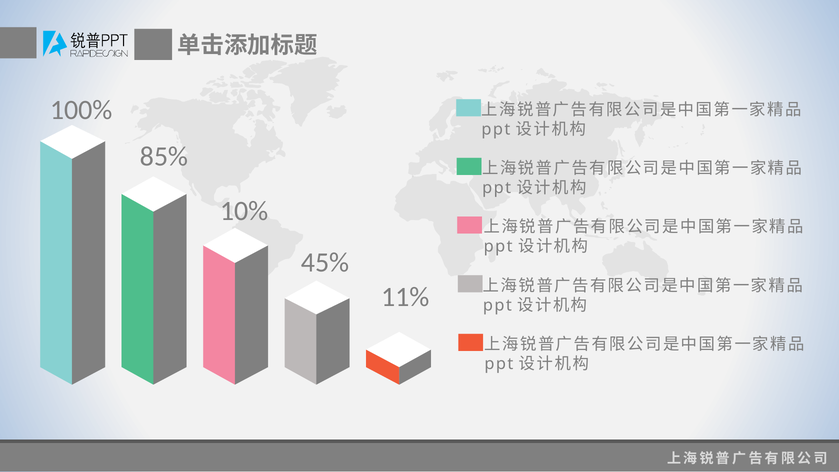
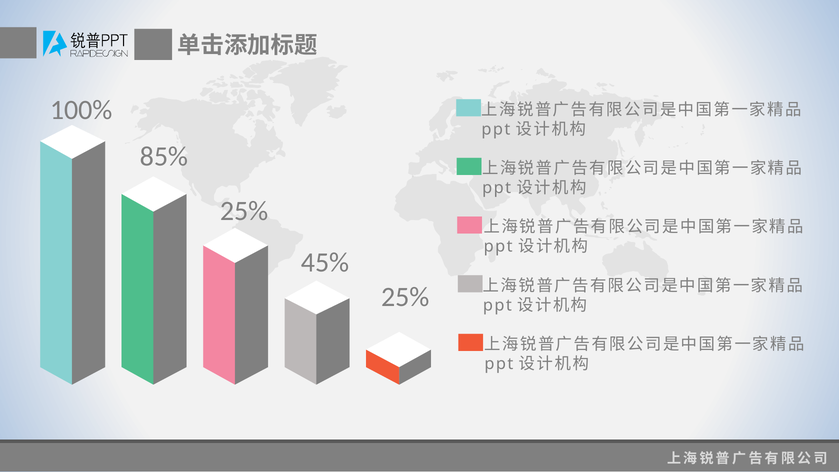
10% at (244, 211): 10% -> 25%
11% at (405, 297): 11% -> 25%
